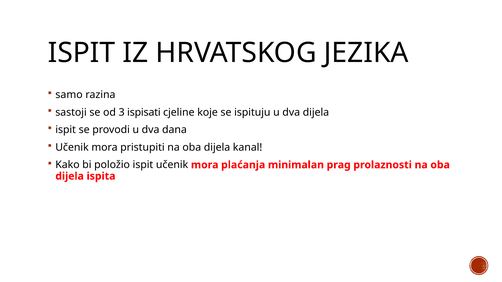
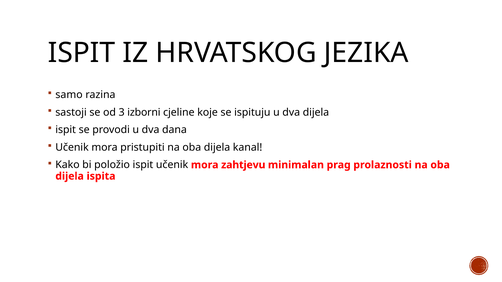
ispisati: ispisati -> izborni
plaćanja: plaćanja -> zahtjevu
